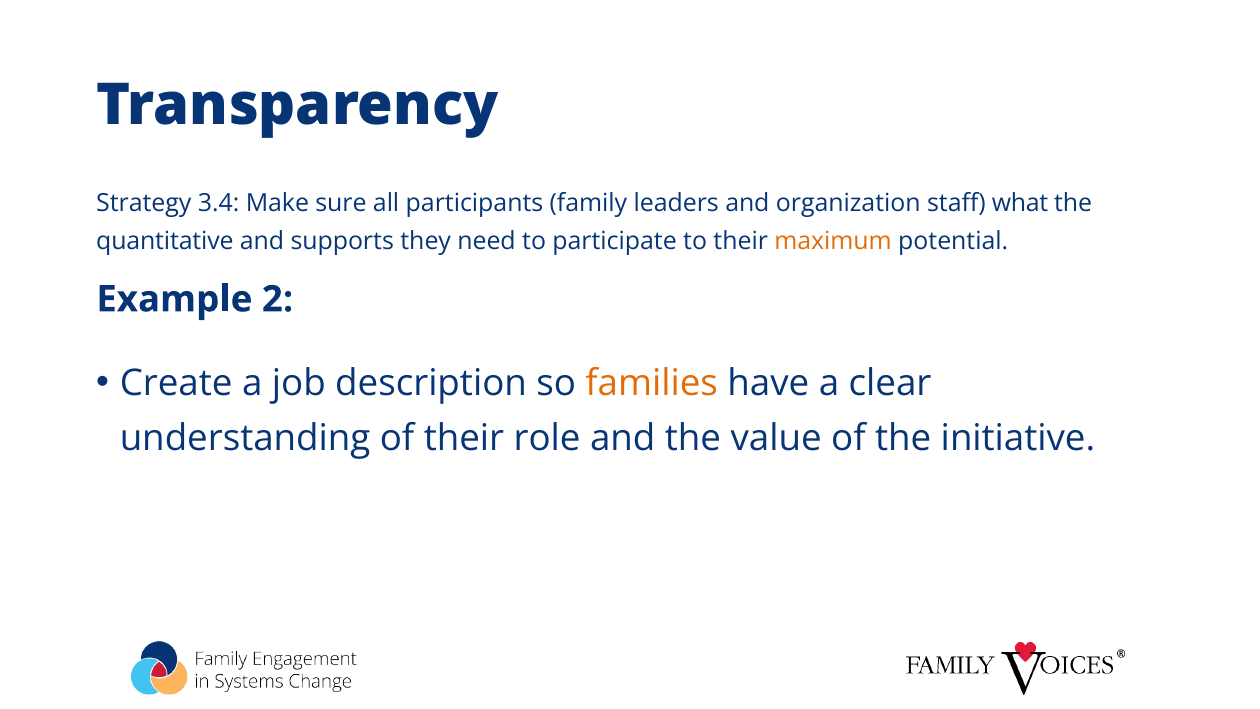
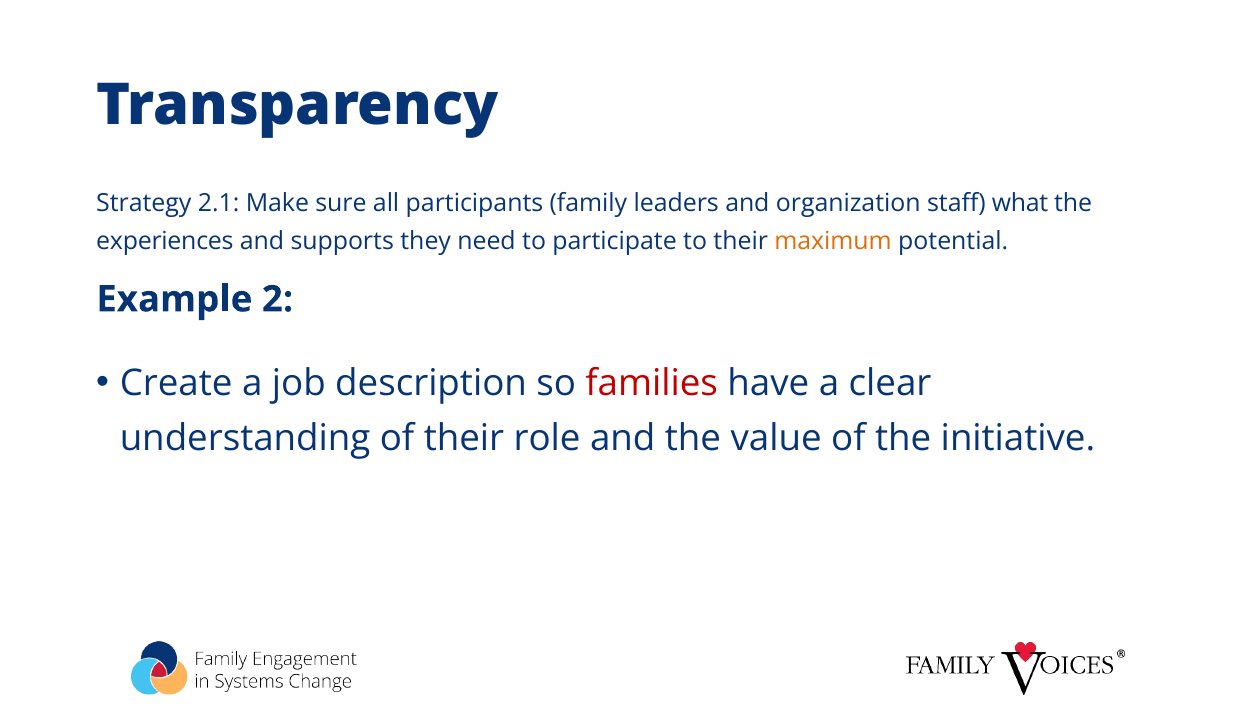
3.4: 3.4 -> 2.1
quantitative: quantitative -> experiences
families colour: orange -> red
